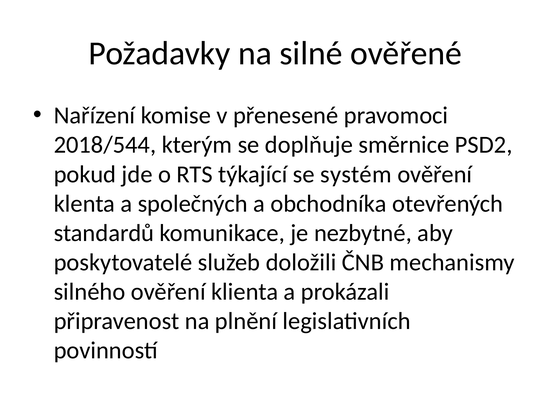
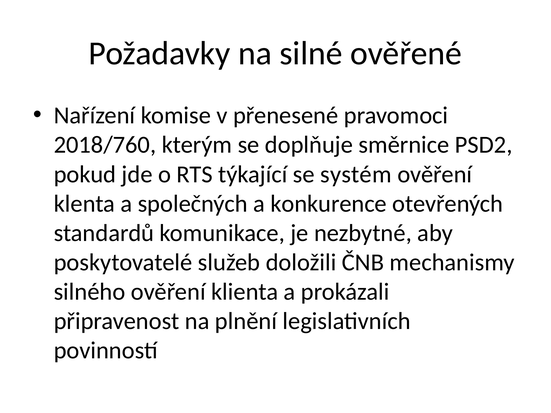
2018/544: 2018/544 -> 2018/760
obchodníka: obchodníka -> konkurence
